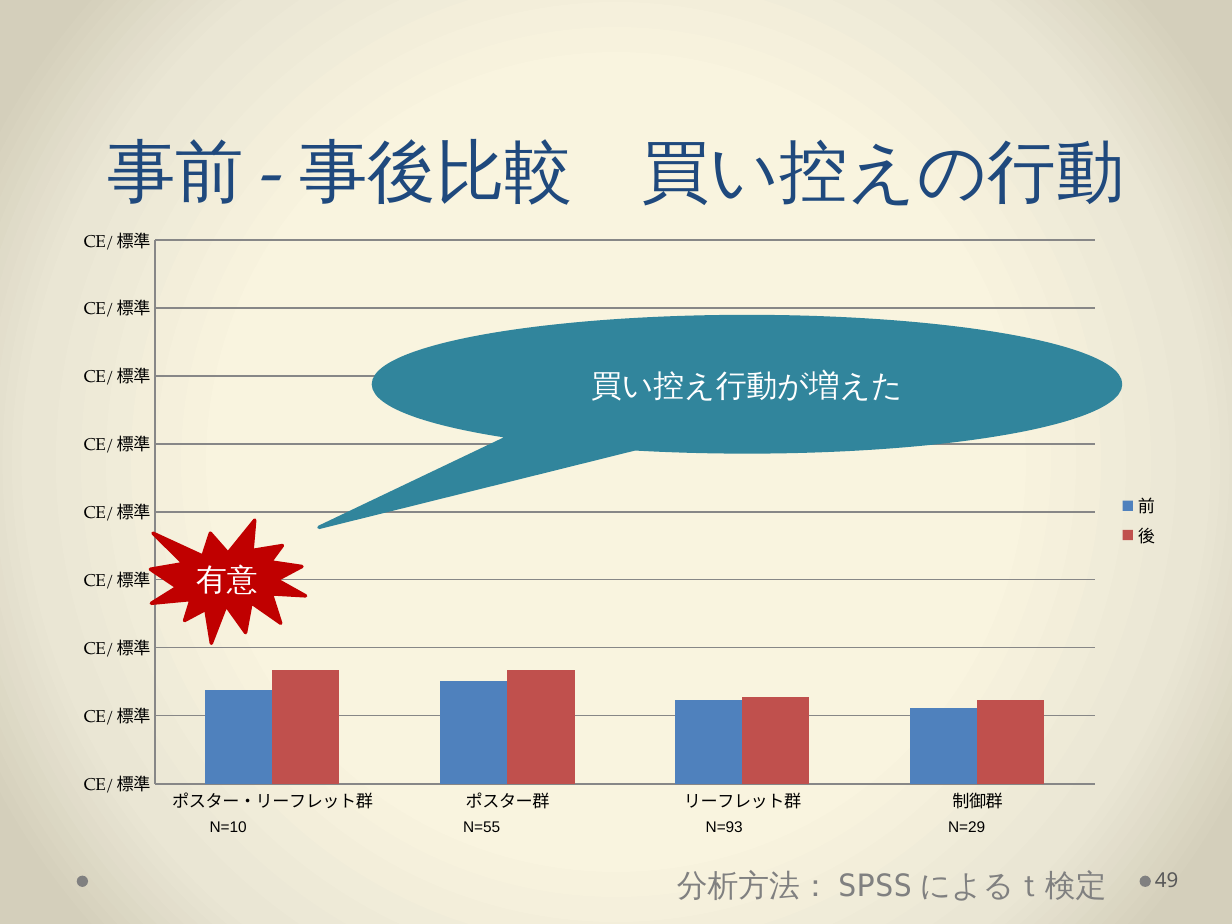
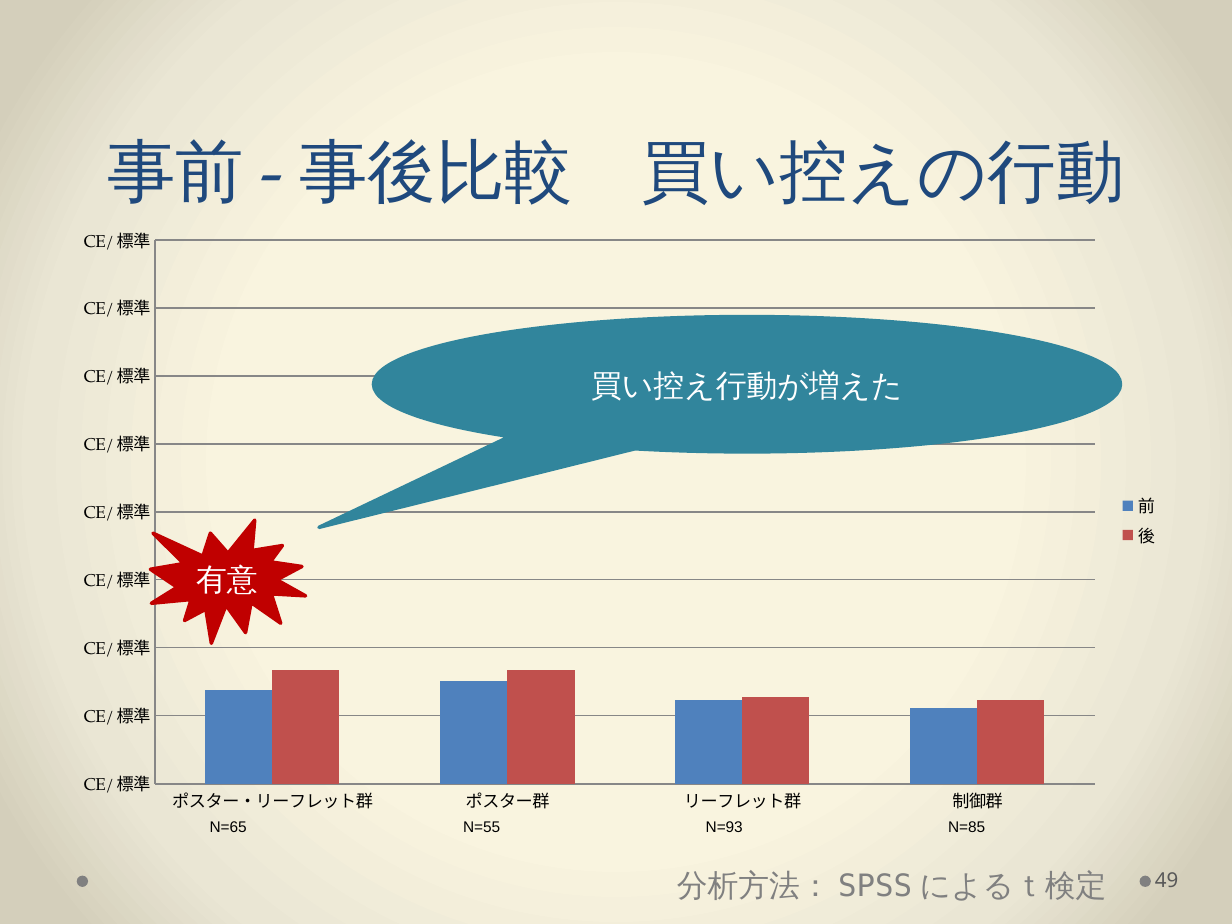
N=10: N=10 -> N=65
N=29: N=29 -> N=85
